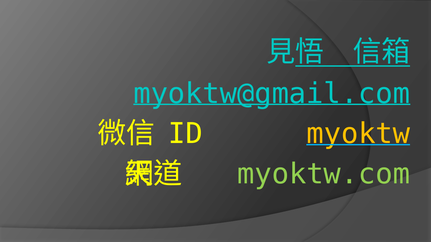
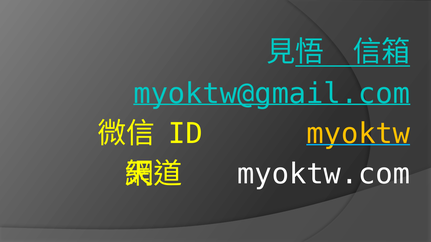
myoktw.com colour: light green -> white
